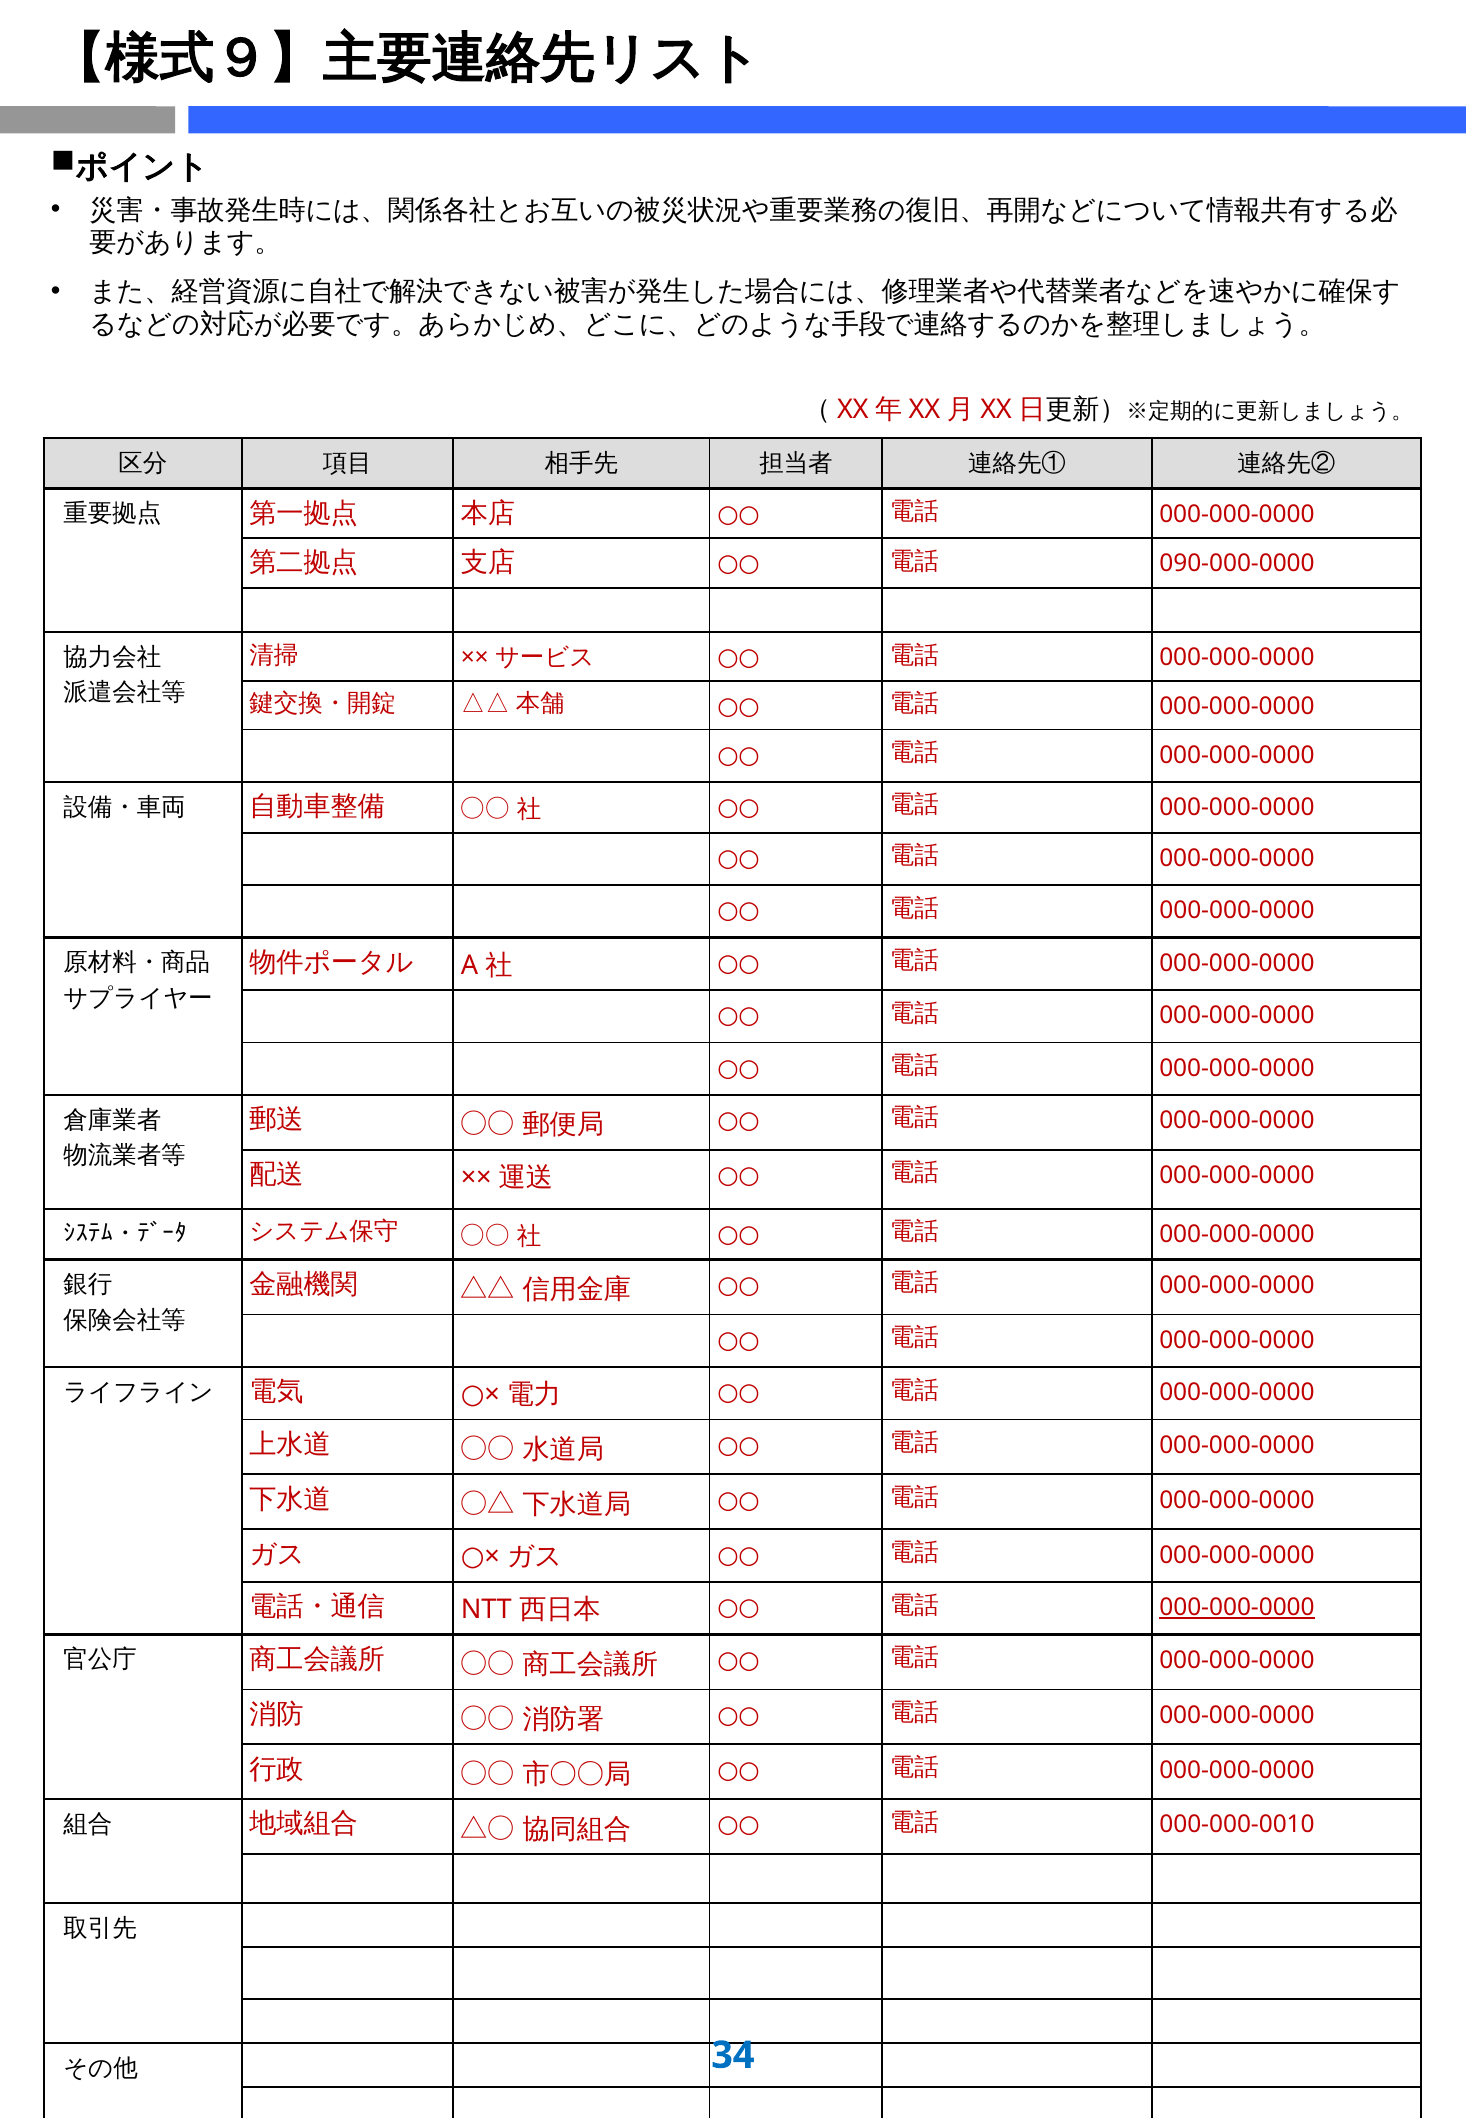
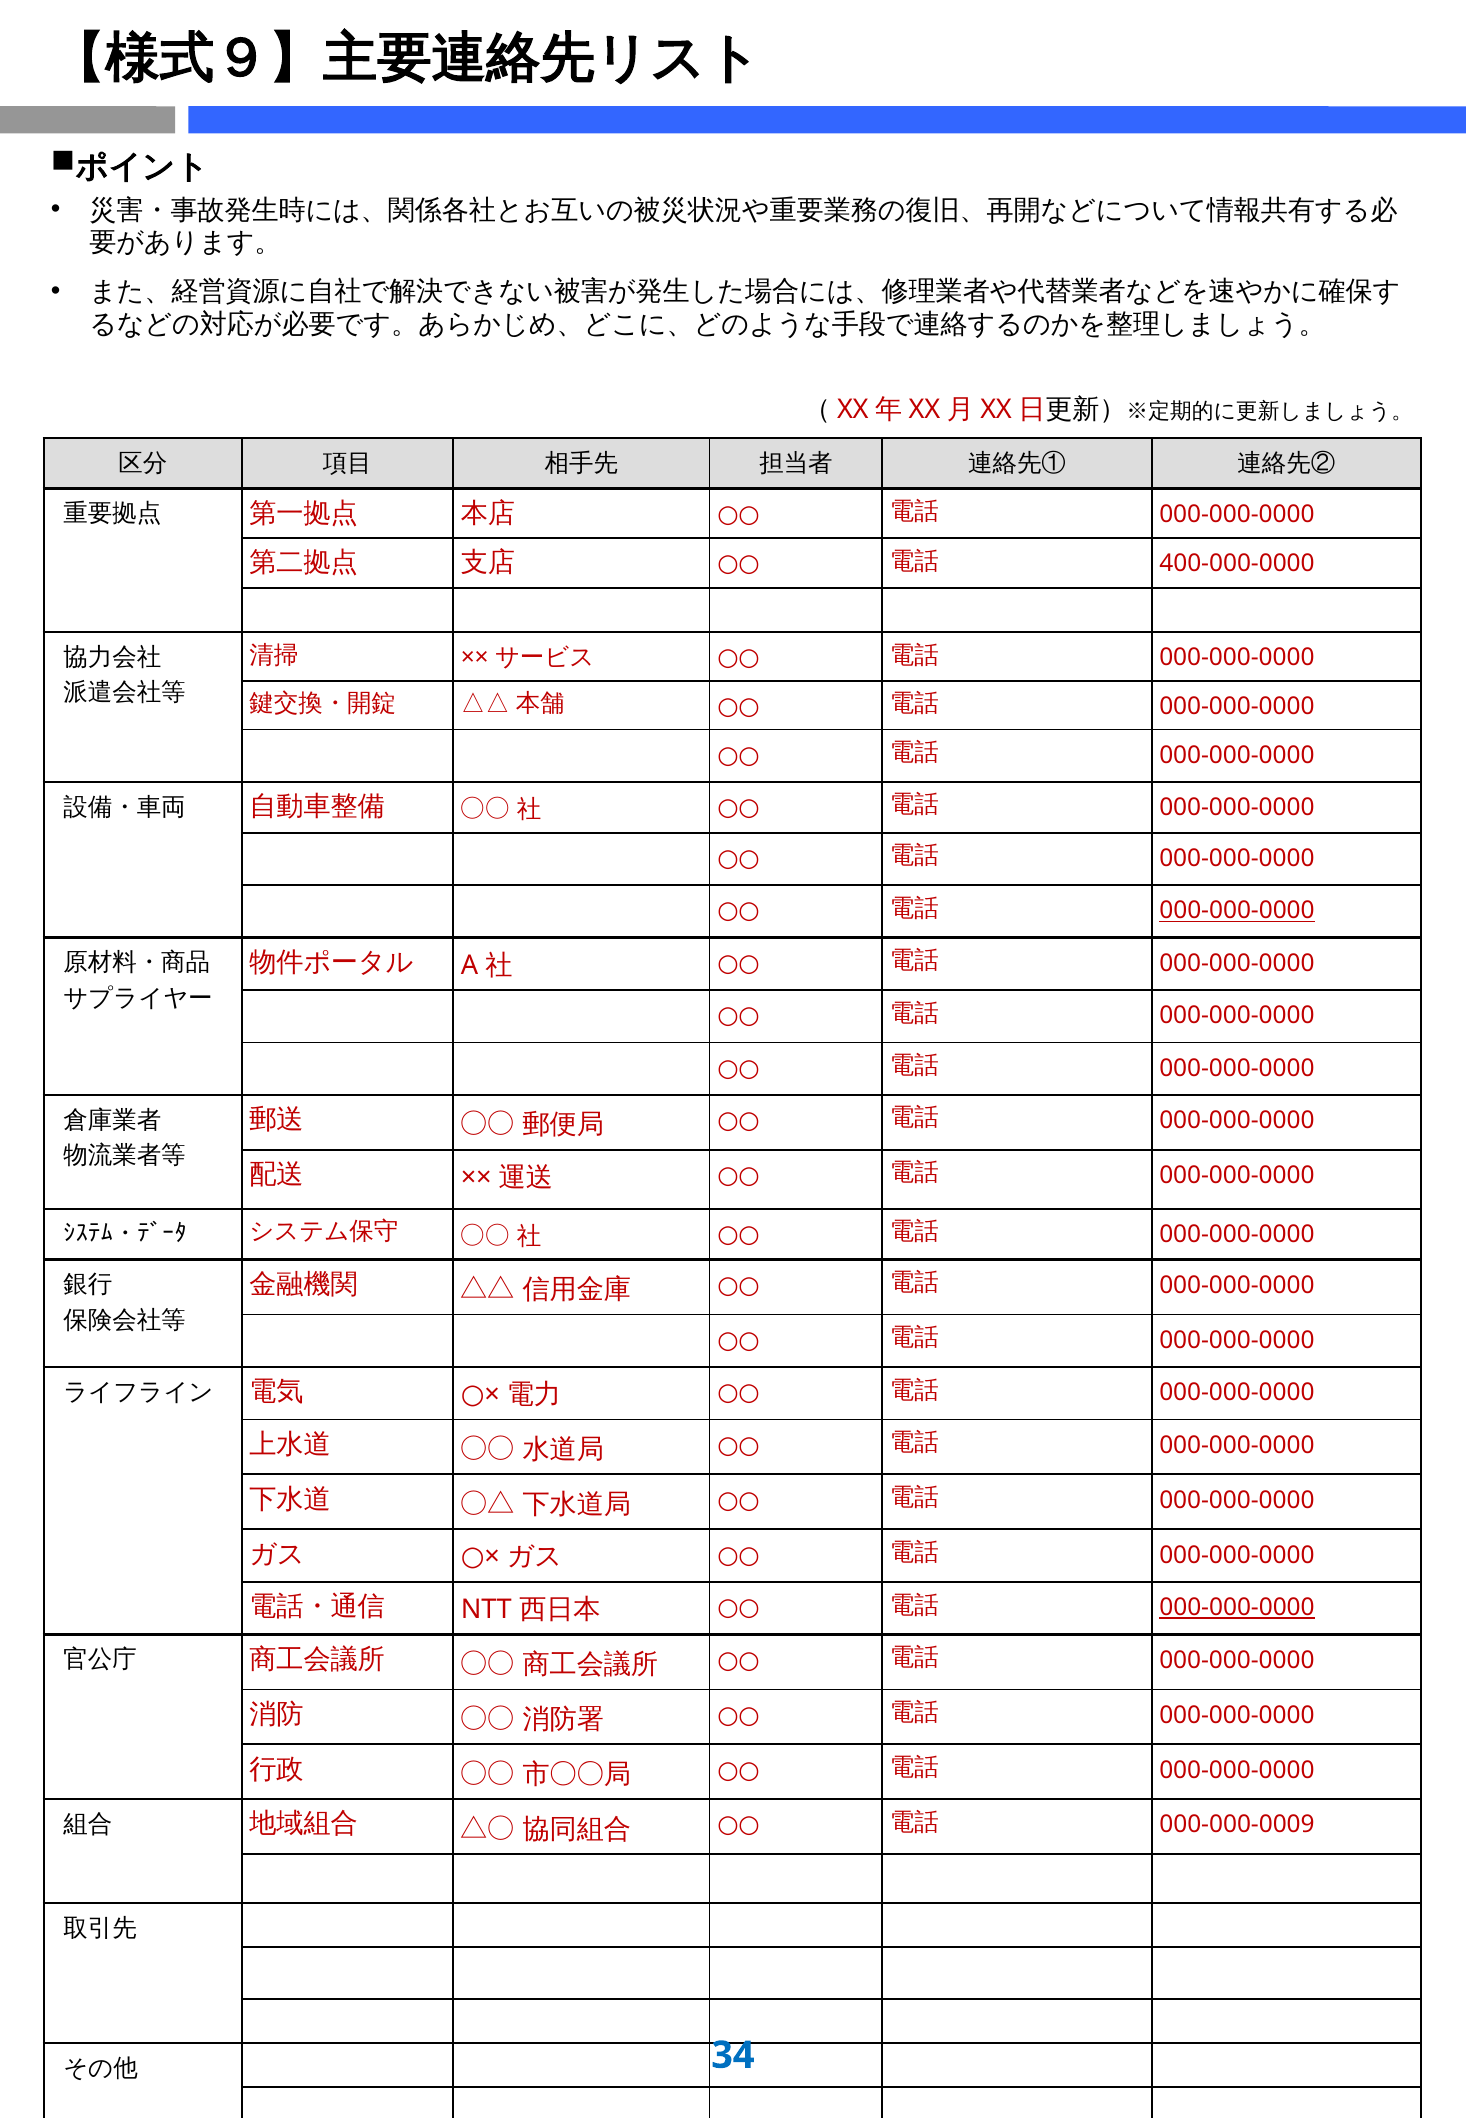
090-000-0000: 090-000-0000 -> 400-000-0000
000-000-0000 at (1237, 911) underline: none -> present
000-000-0010: 000-000-0010 -> 000-000-0009
